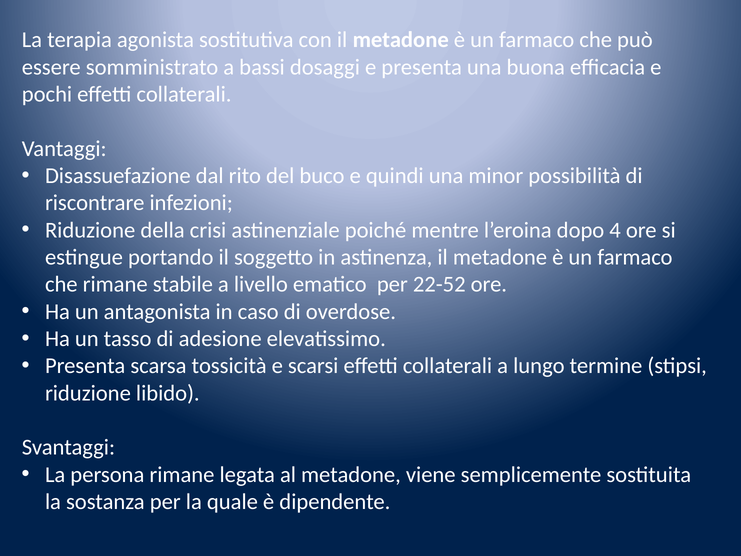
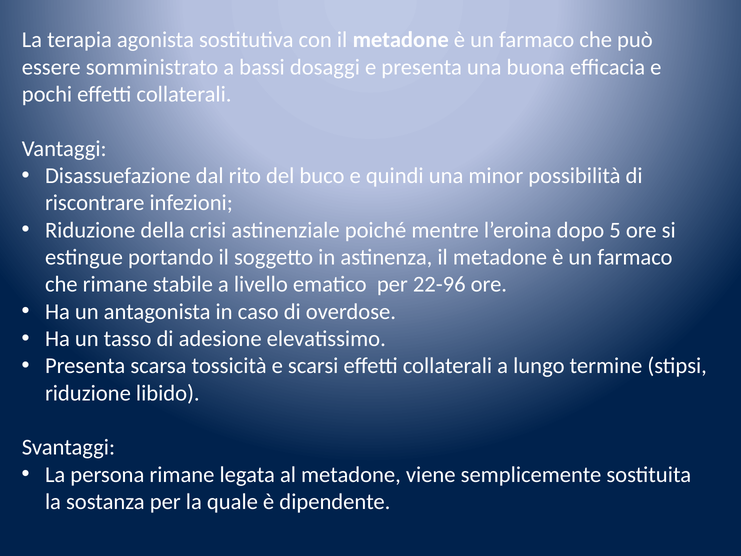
4: 4 -> 5
22-52: 22-52 -> 22-96
